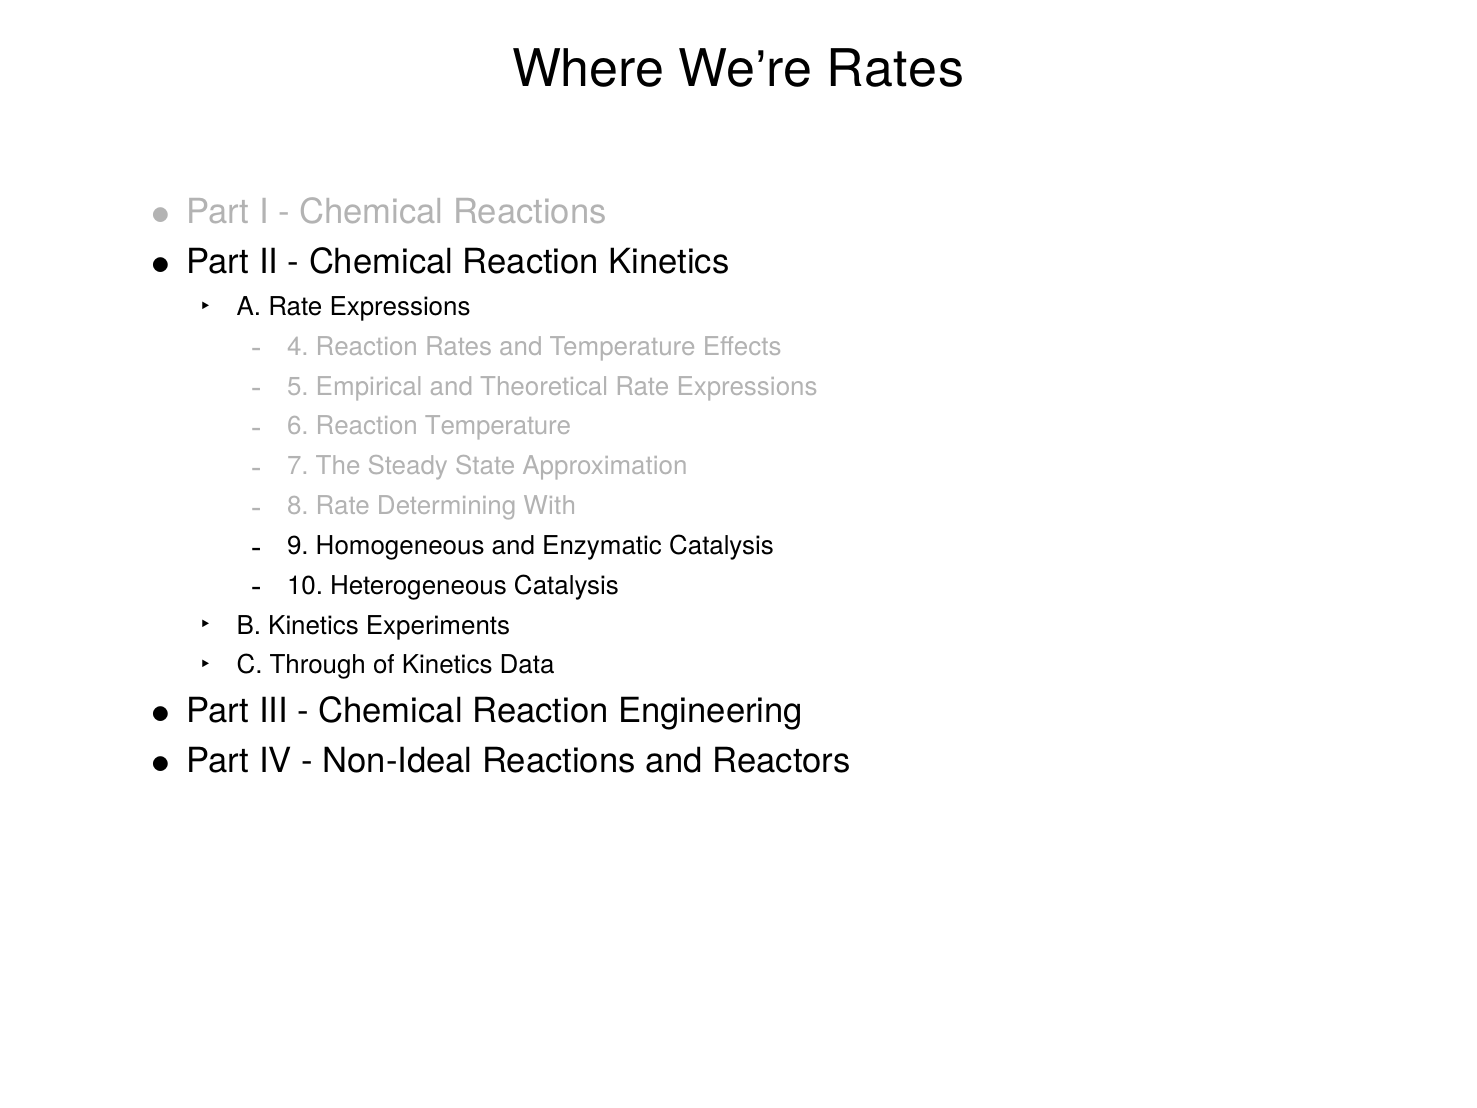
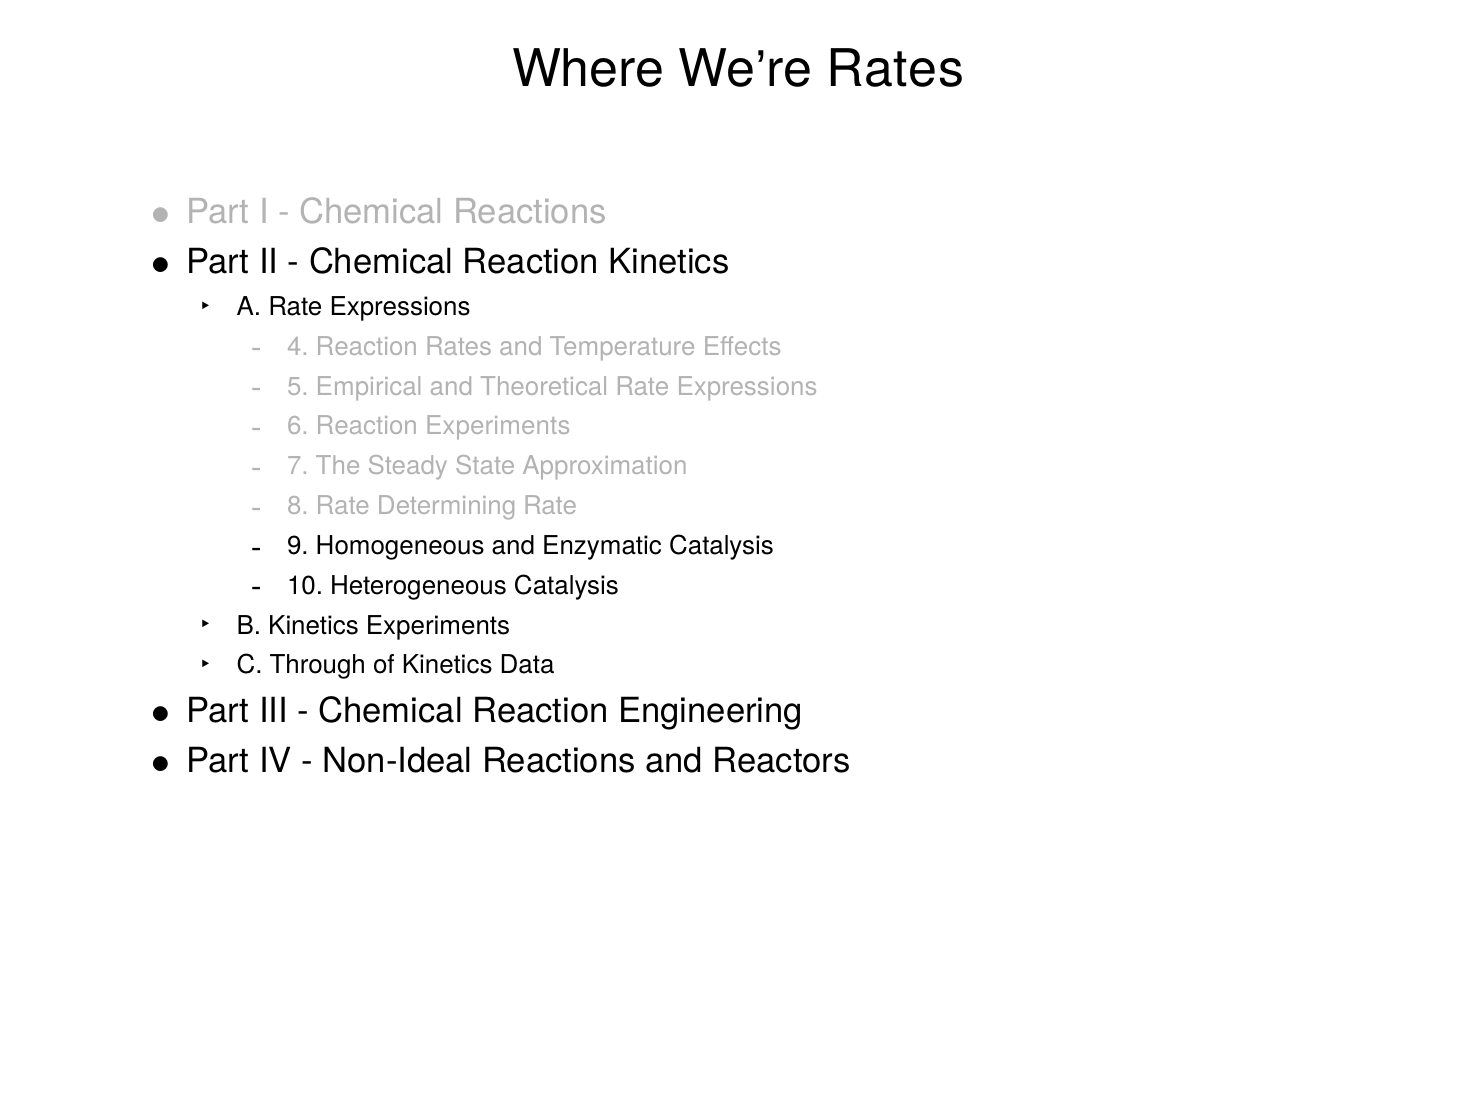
Reaction Temperature: Temperature -> Experiments
Determining With: With -> Rate
